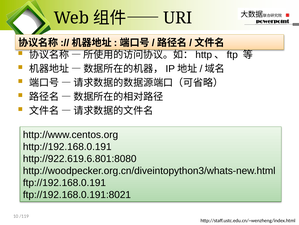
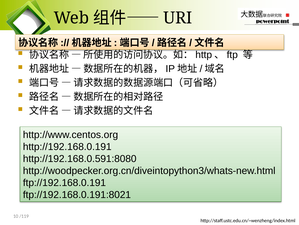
http://922.619.6.801:8080: http://922.619.6.801:8080 -> http://192.168.0.591:8080
